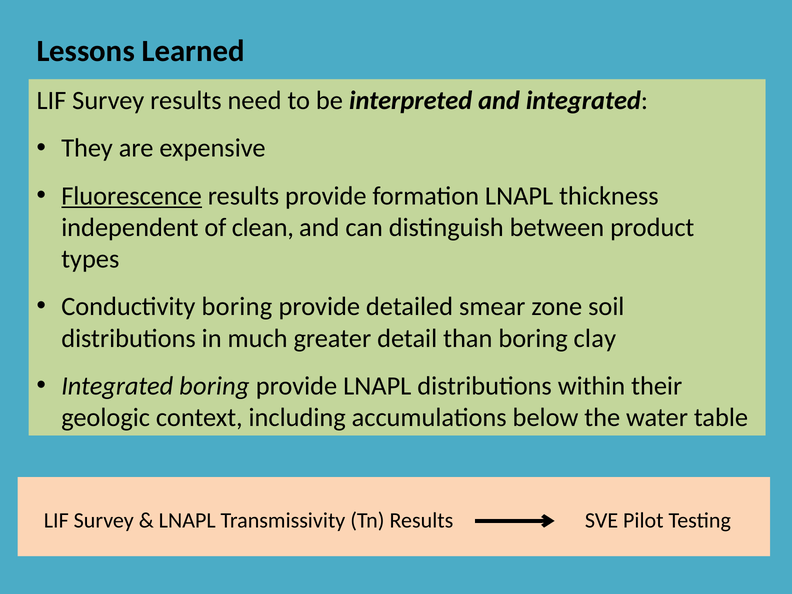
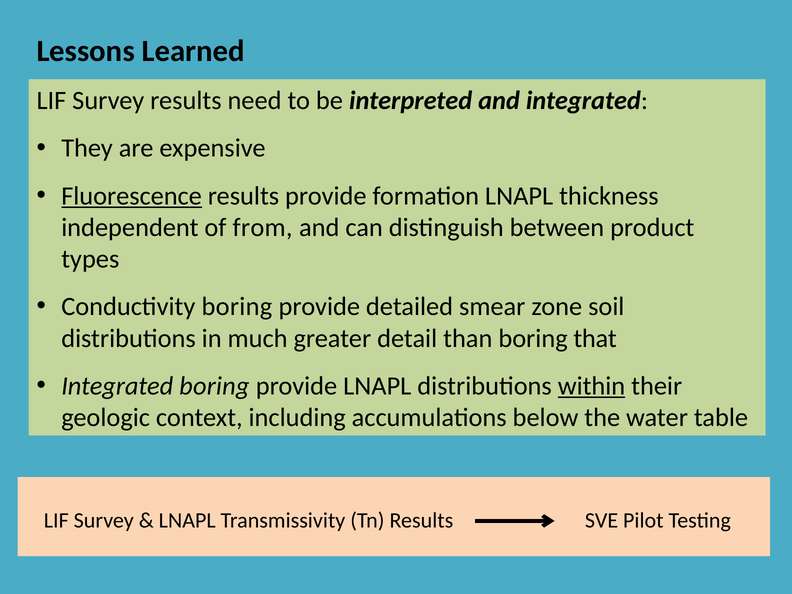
clean: clean -> from
clay: clay -> that
within underline: none -> present
